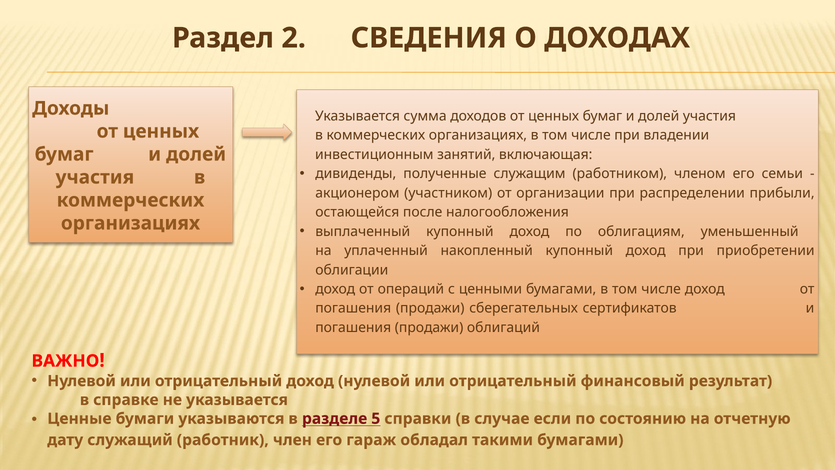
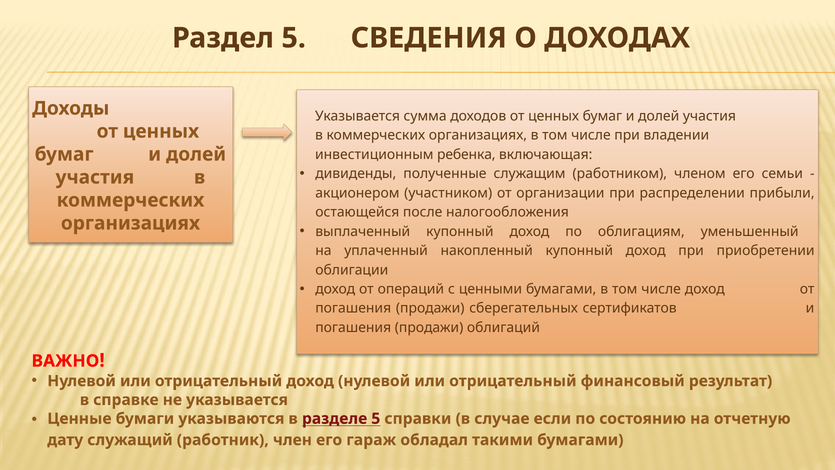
Раздел 2: 2 -> 5
занятий: занятий -> ребенка
